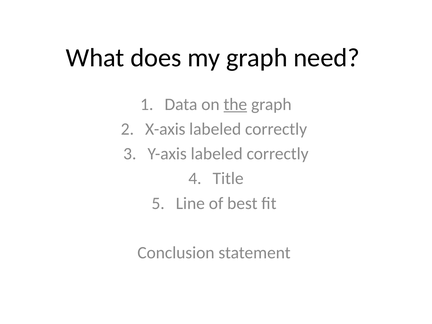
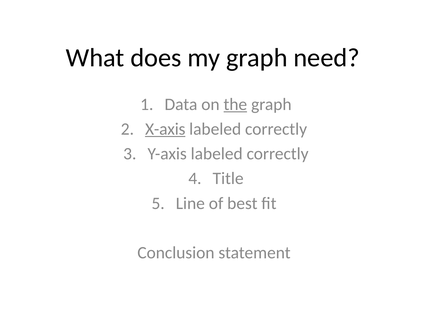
X-axis underline: none -> present
